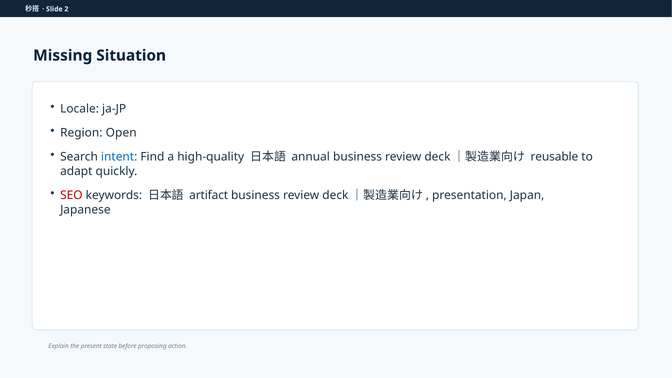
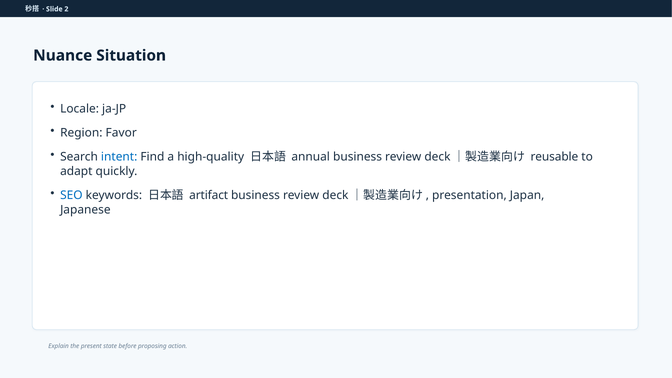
Missing: Missing -> Nuance
Open: Open -> Favor
SEO colour: red -> blue
